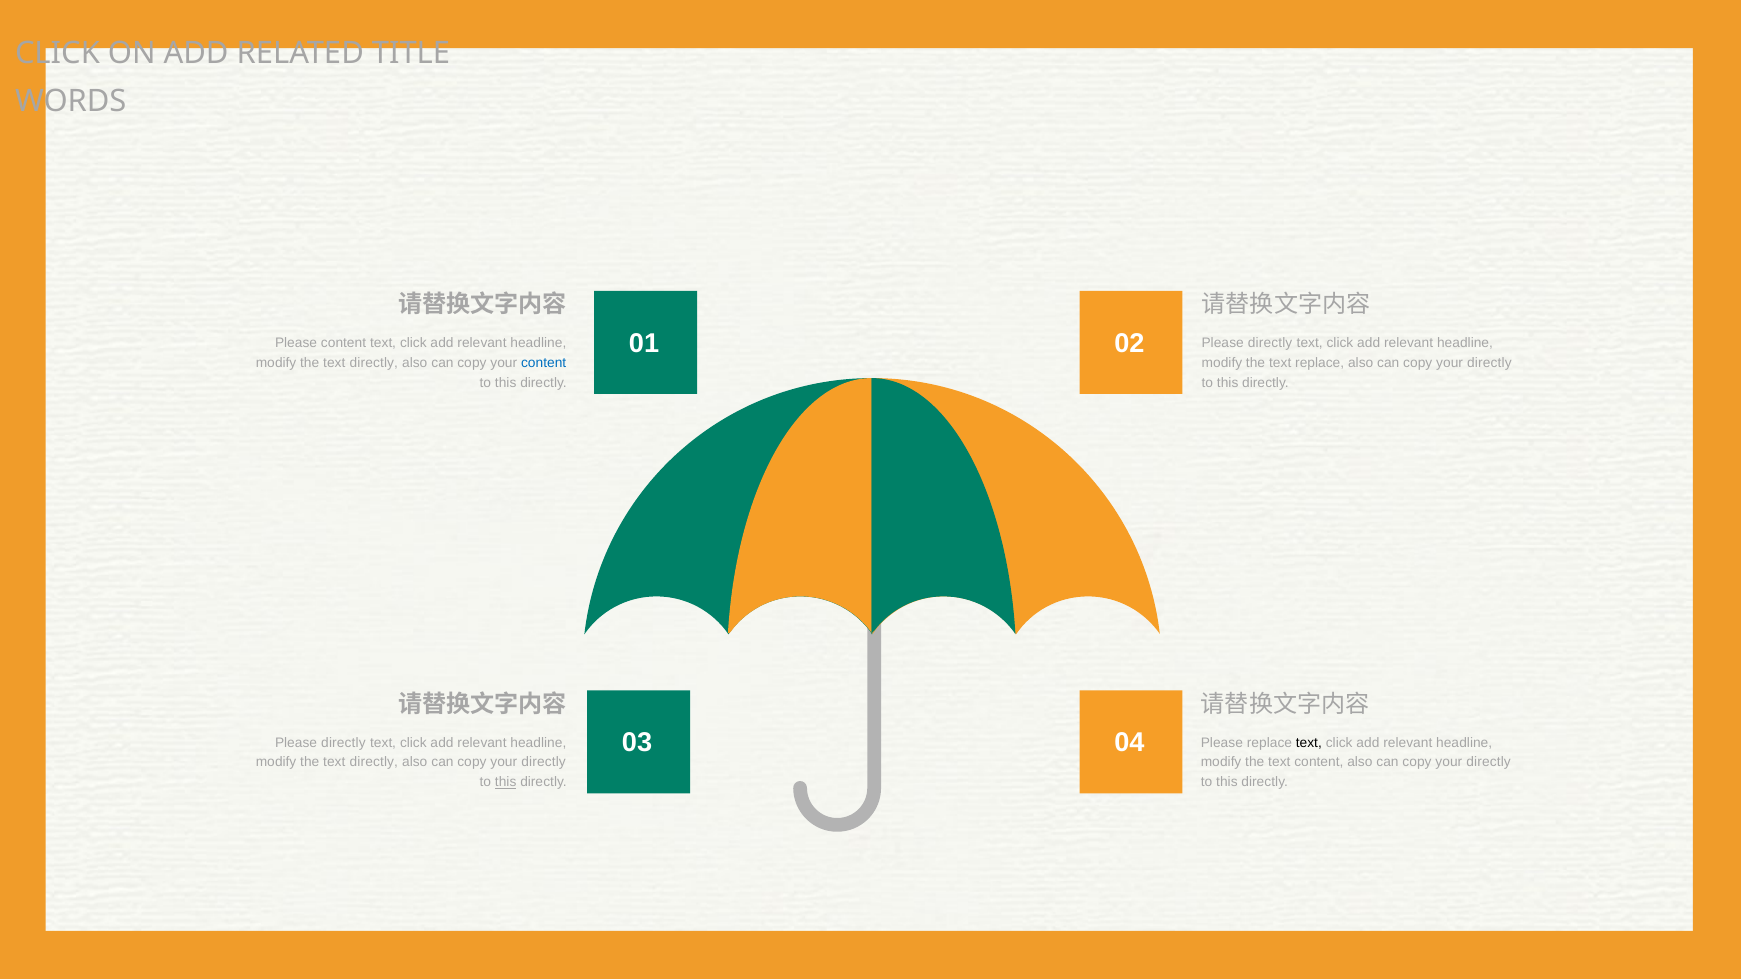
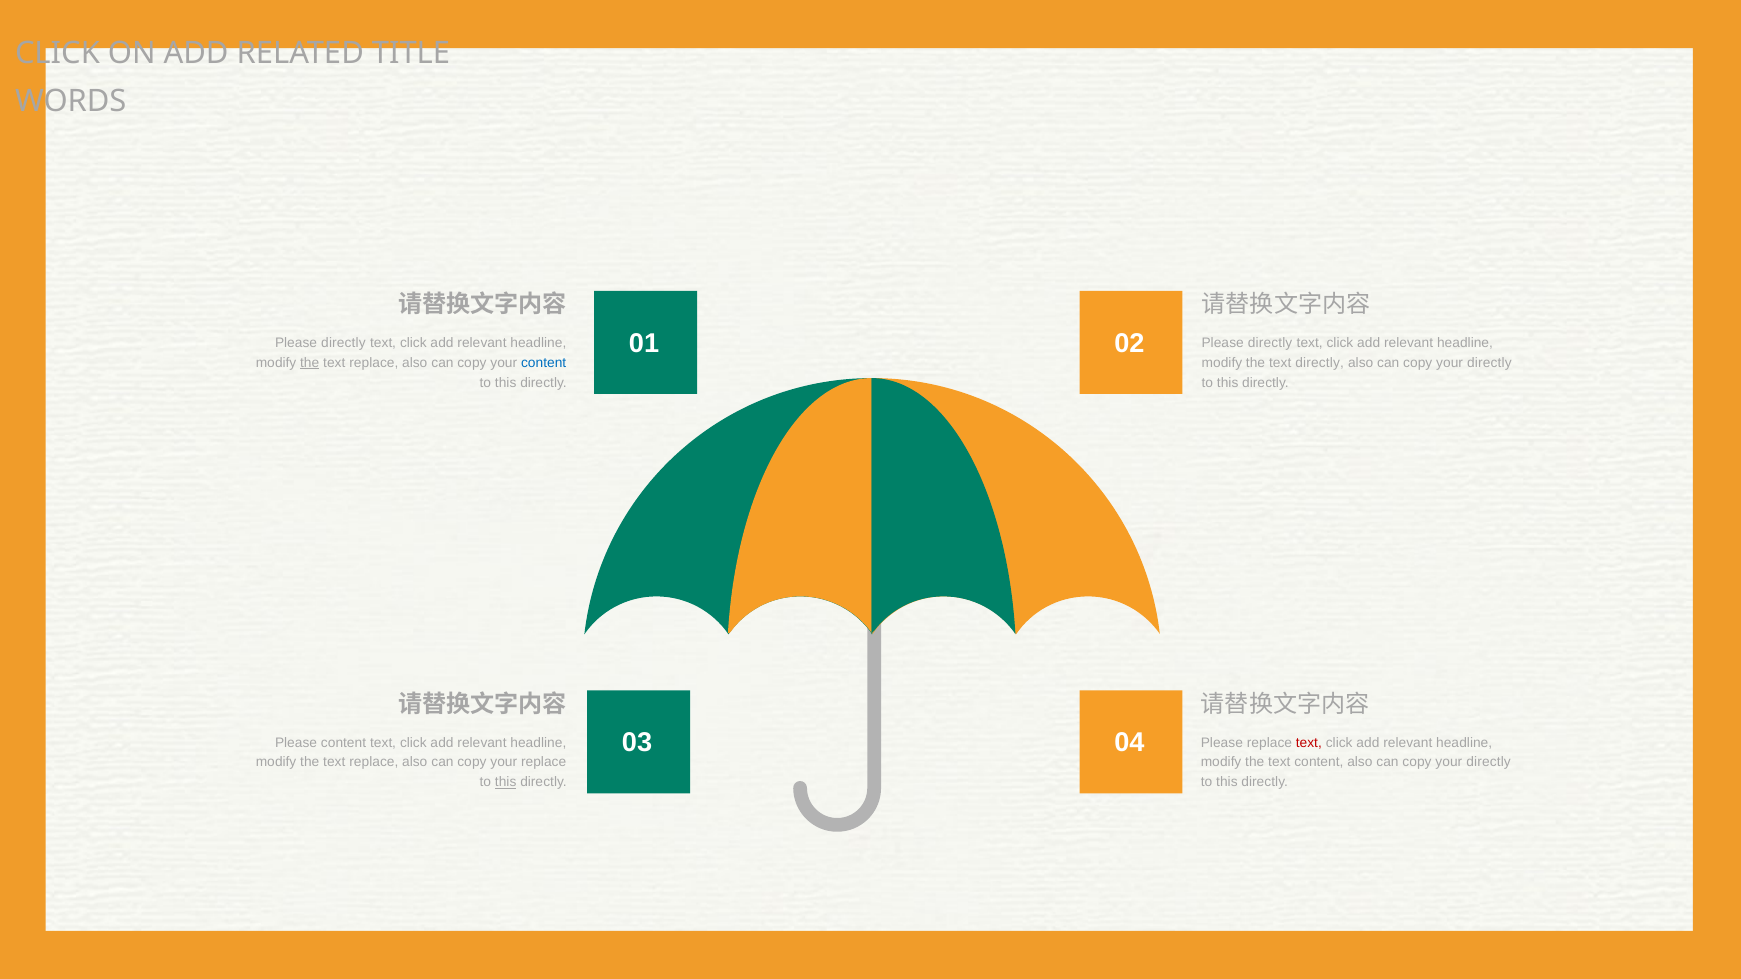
content at (344, 343): content -> directly
the at (310, 363) underline: none -> present
directly at (374, 363): directly -> replace
text replace: replace -> directly
directly at (343, 743): directly -> content
text at (1309, 743) colour: black -> red
directly at (374, 763): directly -> replace
directly at (544, 763): directly -> replace
